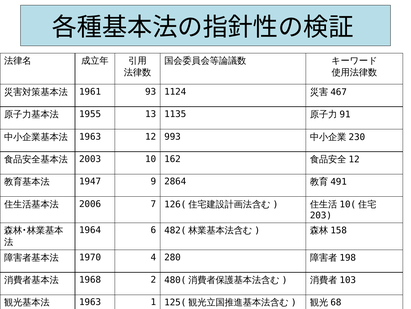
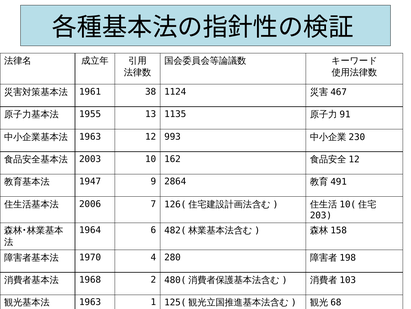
93: 93 -> 38
